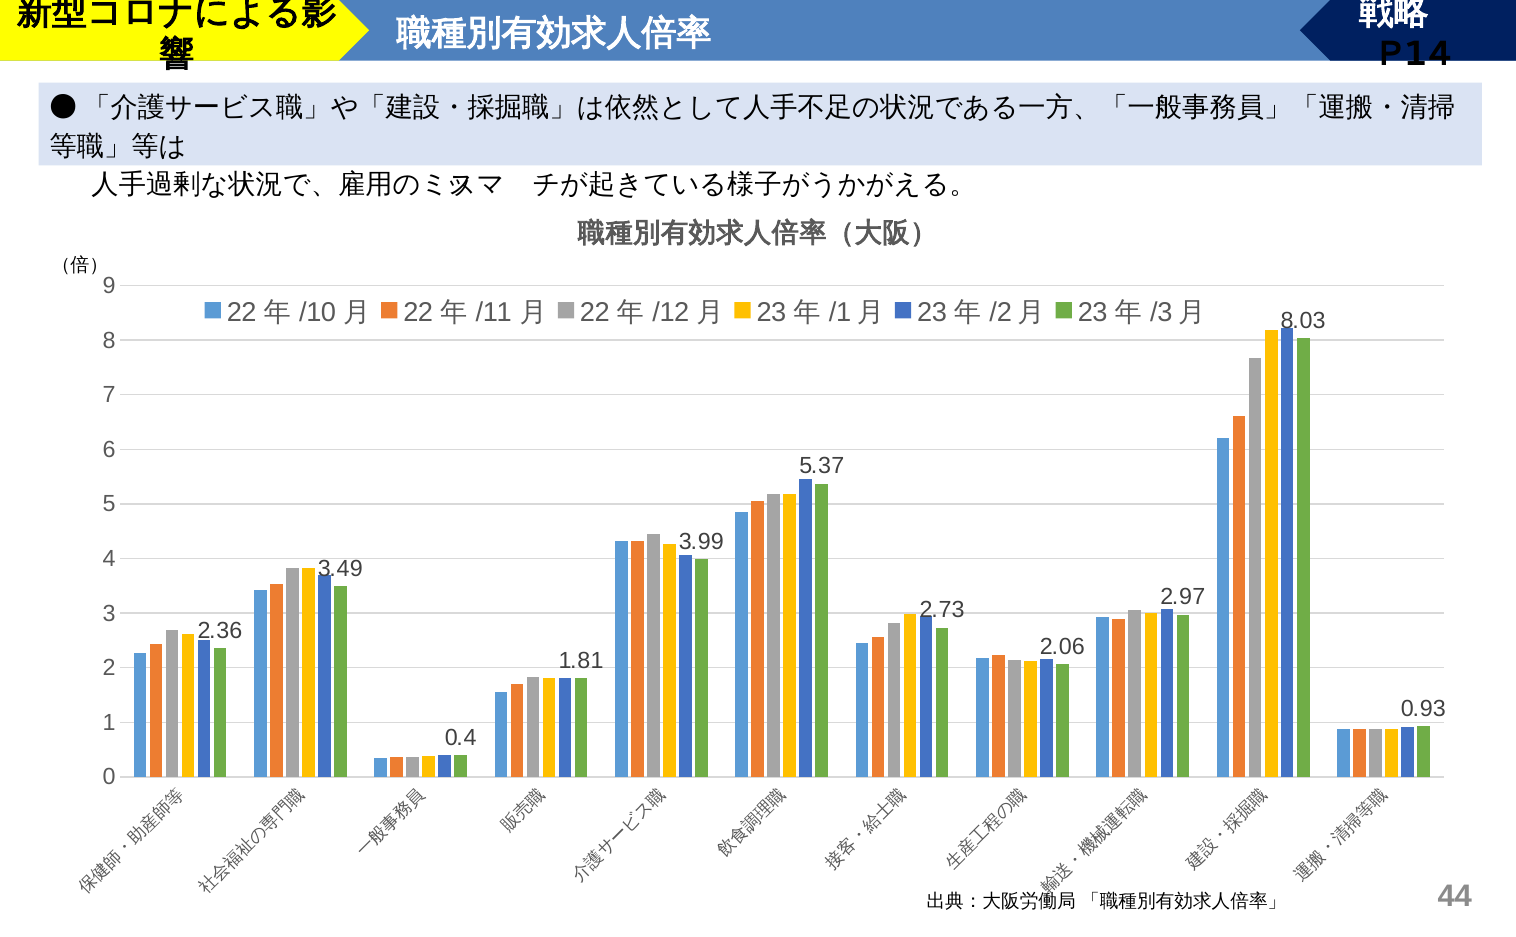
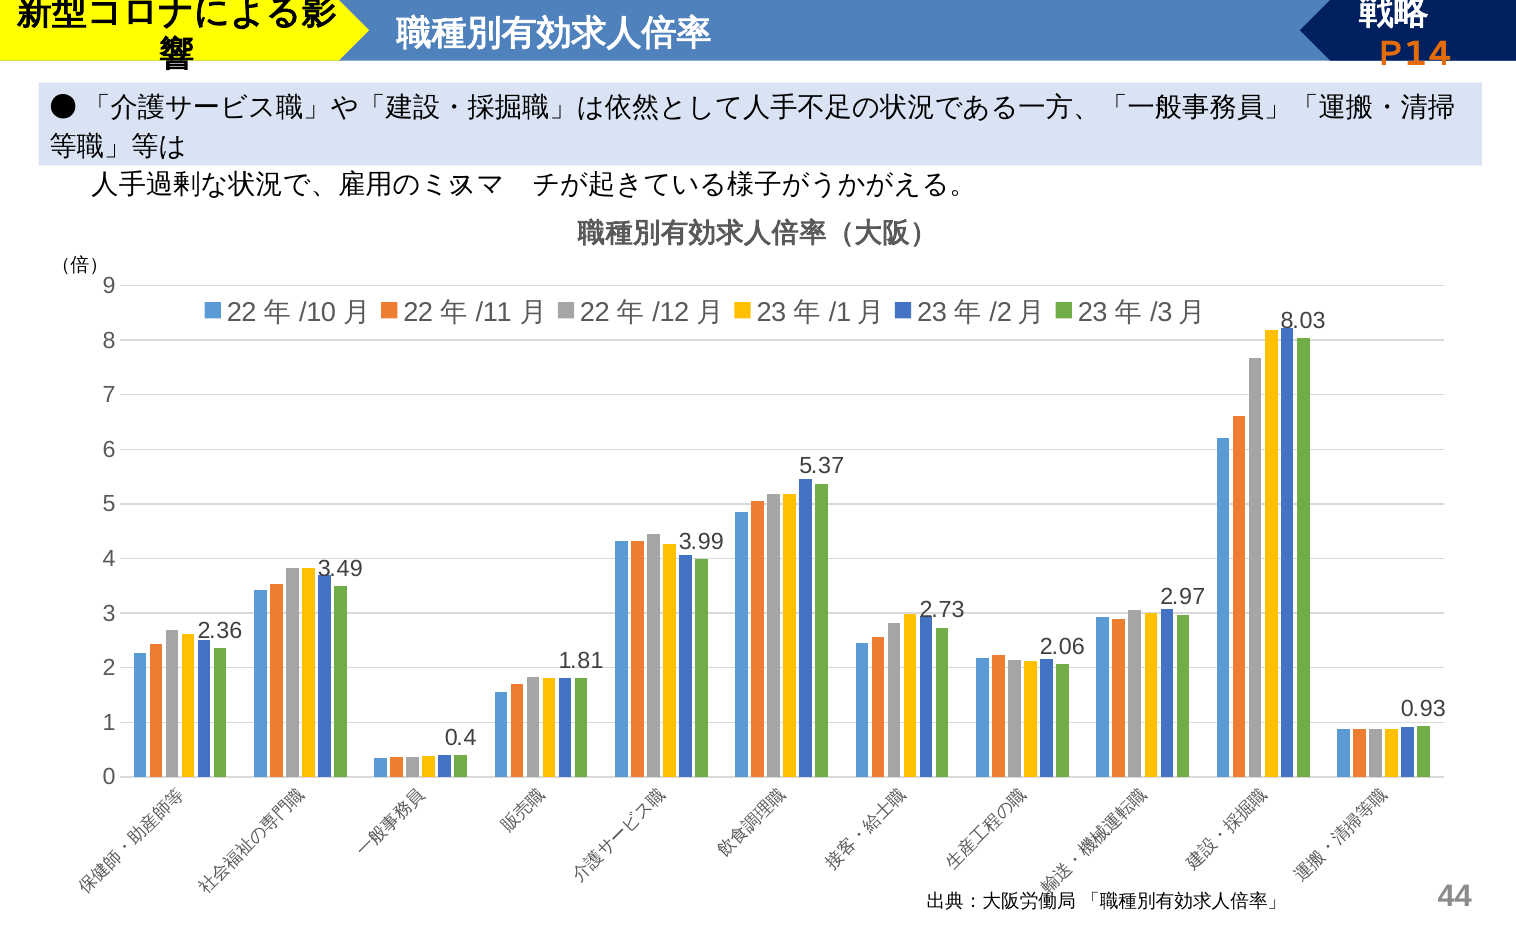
P14 colour: black -> orange
